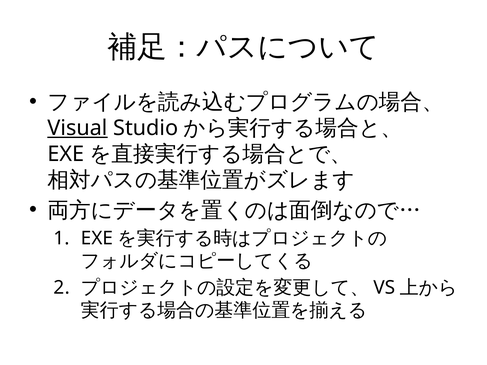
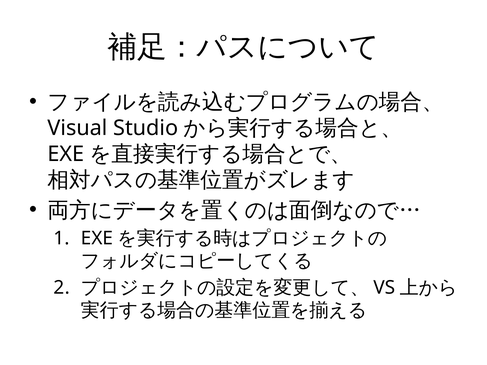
Visual underline: present -> none
